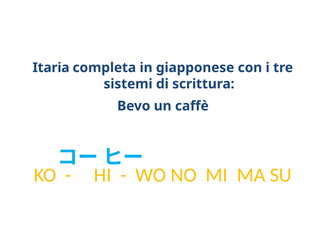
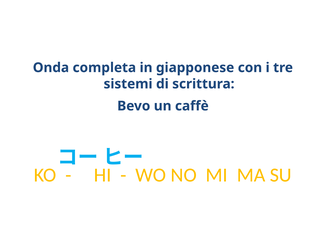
Itaria: Itaria -> Onda
